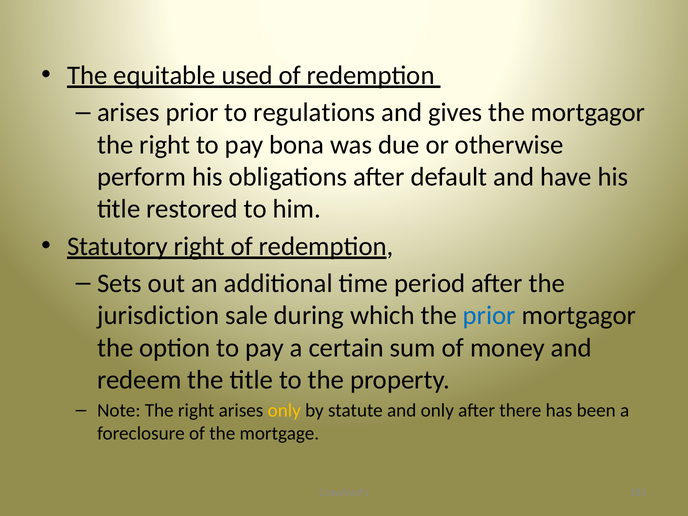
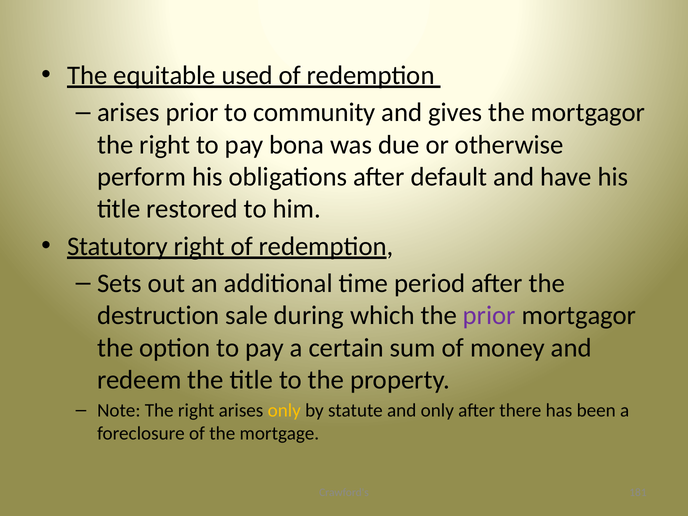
regulations: regulations -> community
jurisdiction: jurisdiction -> destruction
prior at (489, 316) colour: blue -> purple
